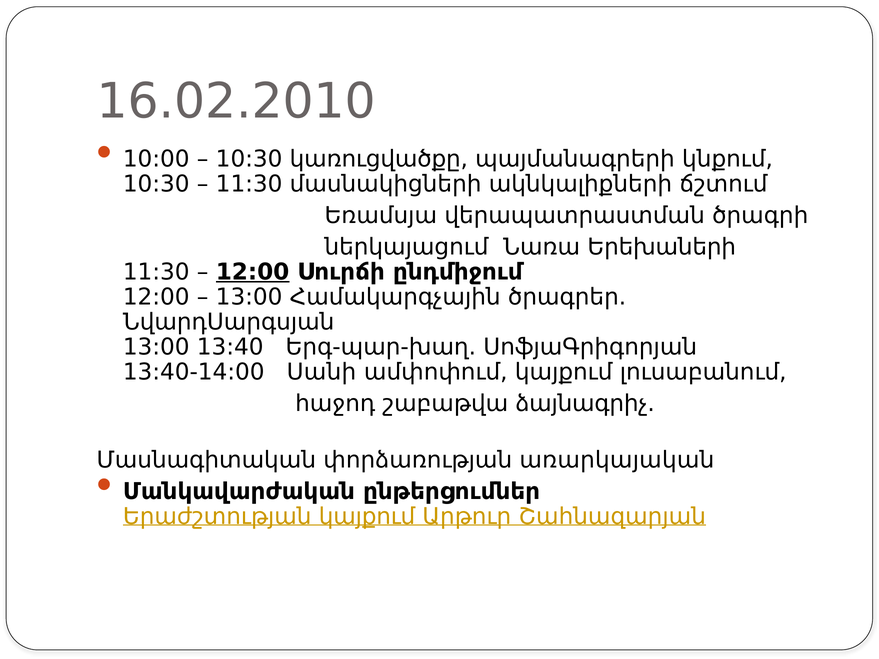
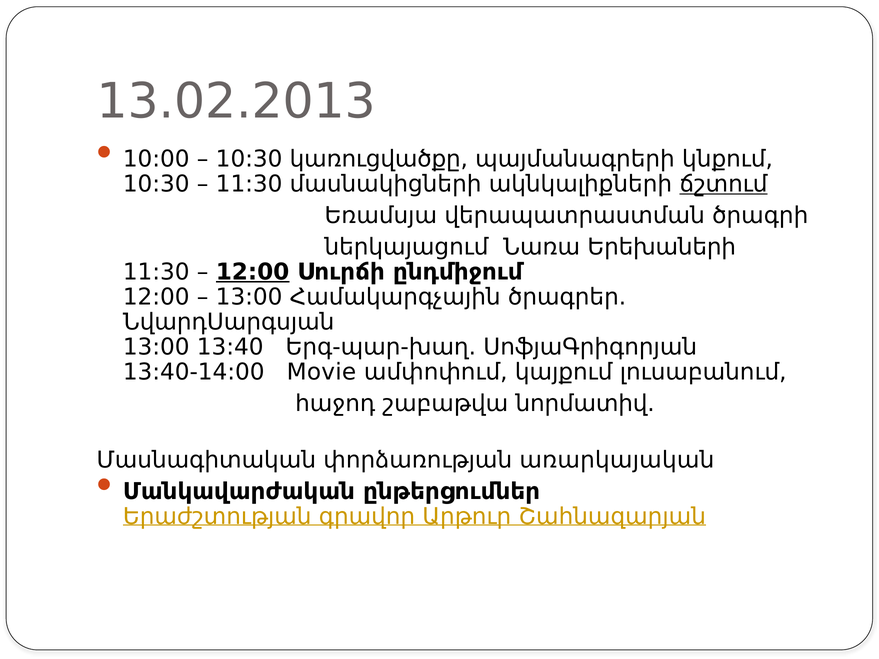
16.02.2010: 16.02.2010 -> 13.02.2013
ճշտում underline: none -> present
Սանի: Սանի -> Movie
ձայնագրիչ: ձայնագրիչ -> նորմատիվ
Երաժշտության կայքում: կայքում -> գրավոր
